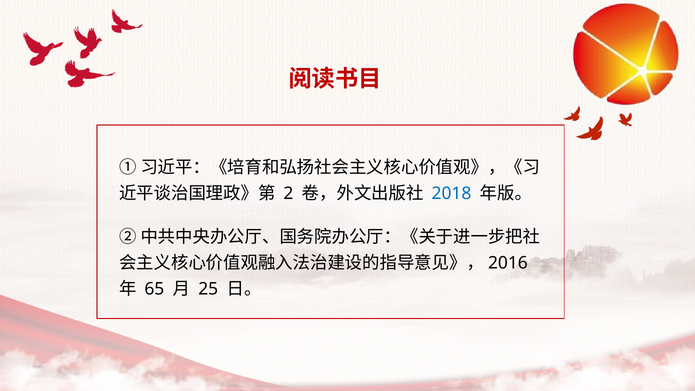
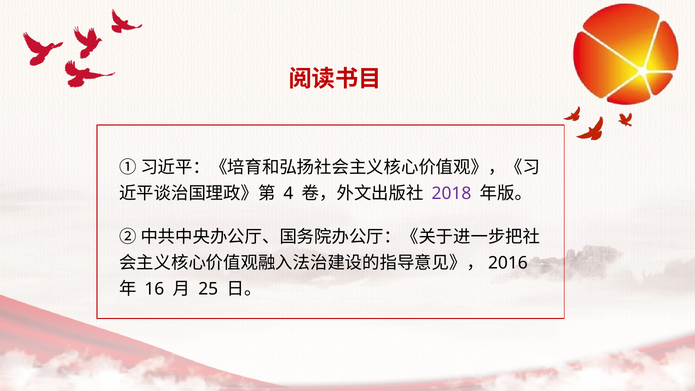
2: 2 -> 4
2018 colour: blue -> purple
65: 65 -> 16
